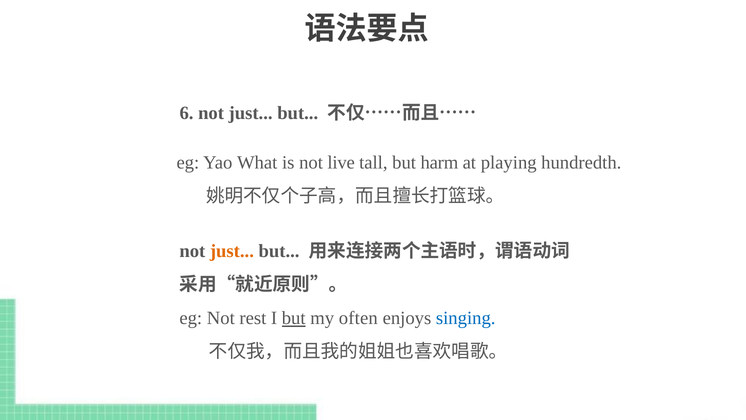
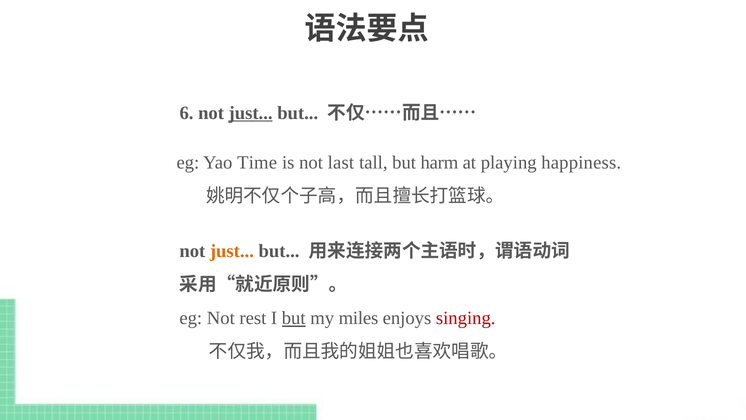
just at (251, 113) underline: none -> present
What: What -> Time
live: live -> last
hundredth: hundredth -> happiness
often: often -> miles
singing colour: blue -> red
